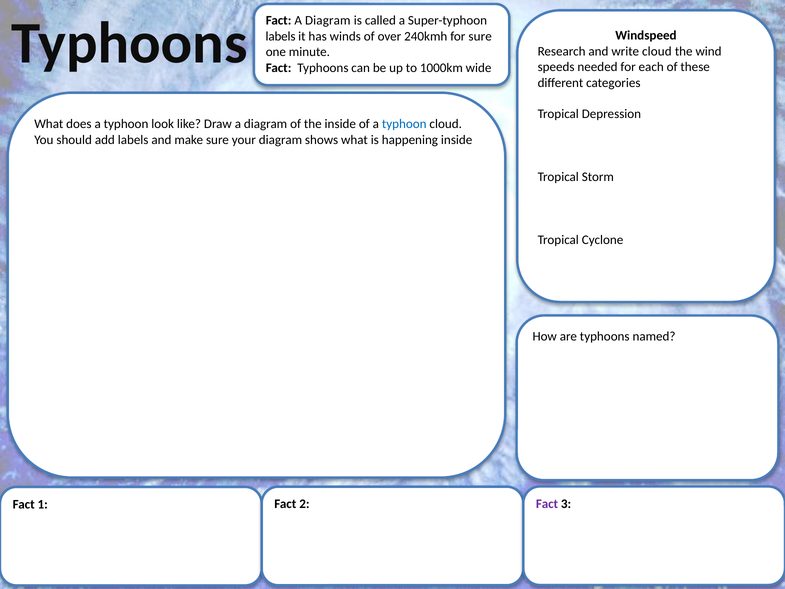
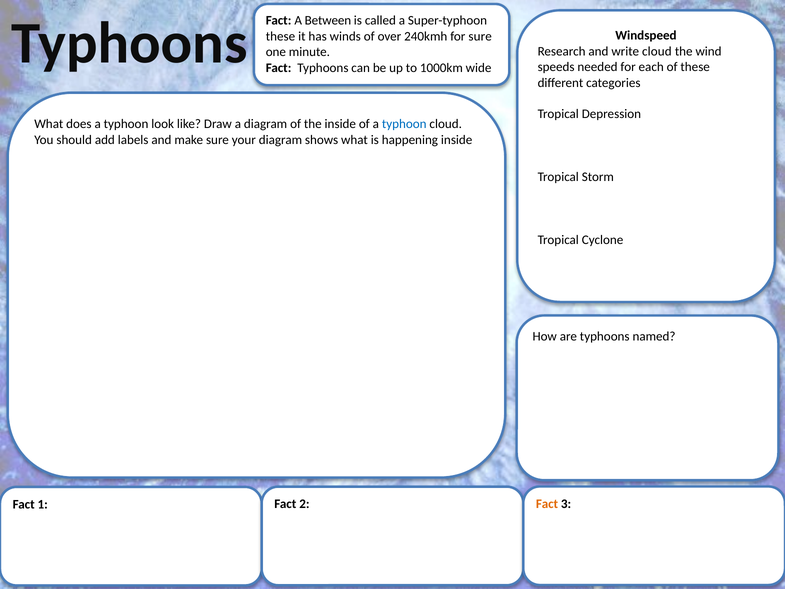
Fact A Diagram: Diagram -> Between
labels at (281, 36): labels -> these
Fact at (547, 504) colour: purple -> orange
